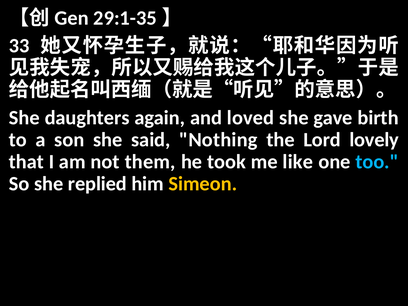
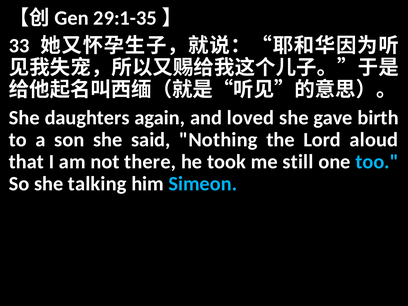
lovely: lovely -> aloud
them: them -> there
like: like -> still
replied: replied -> talking
Simeon colour: yellow -> light blue
